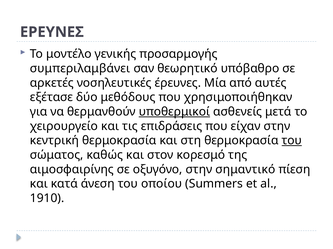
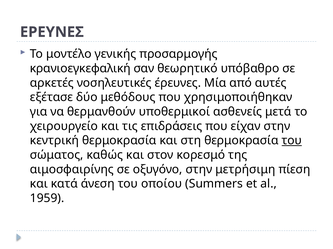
συμπεριλαμβάνει: συμπεριλαμβάνει -> κρανιοεγκεφαλική
υποθερμικοί underline: present -> none
σημαντικό: σημαντικό -> μετρήσιμη
1910: 1910 -> 1959
